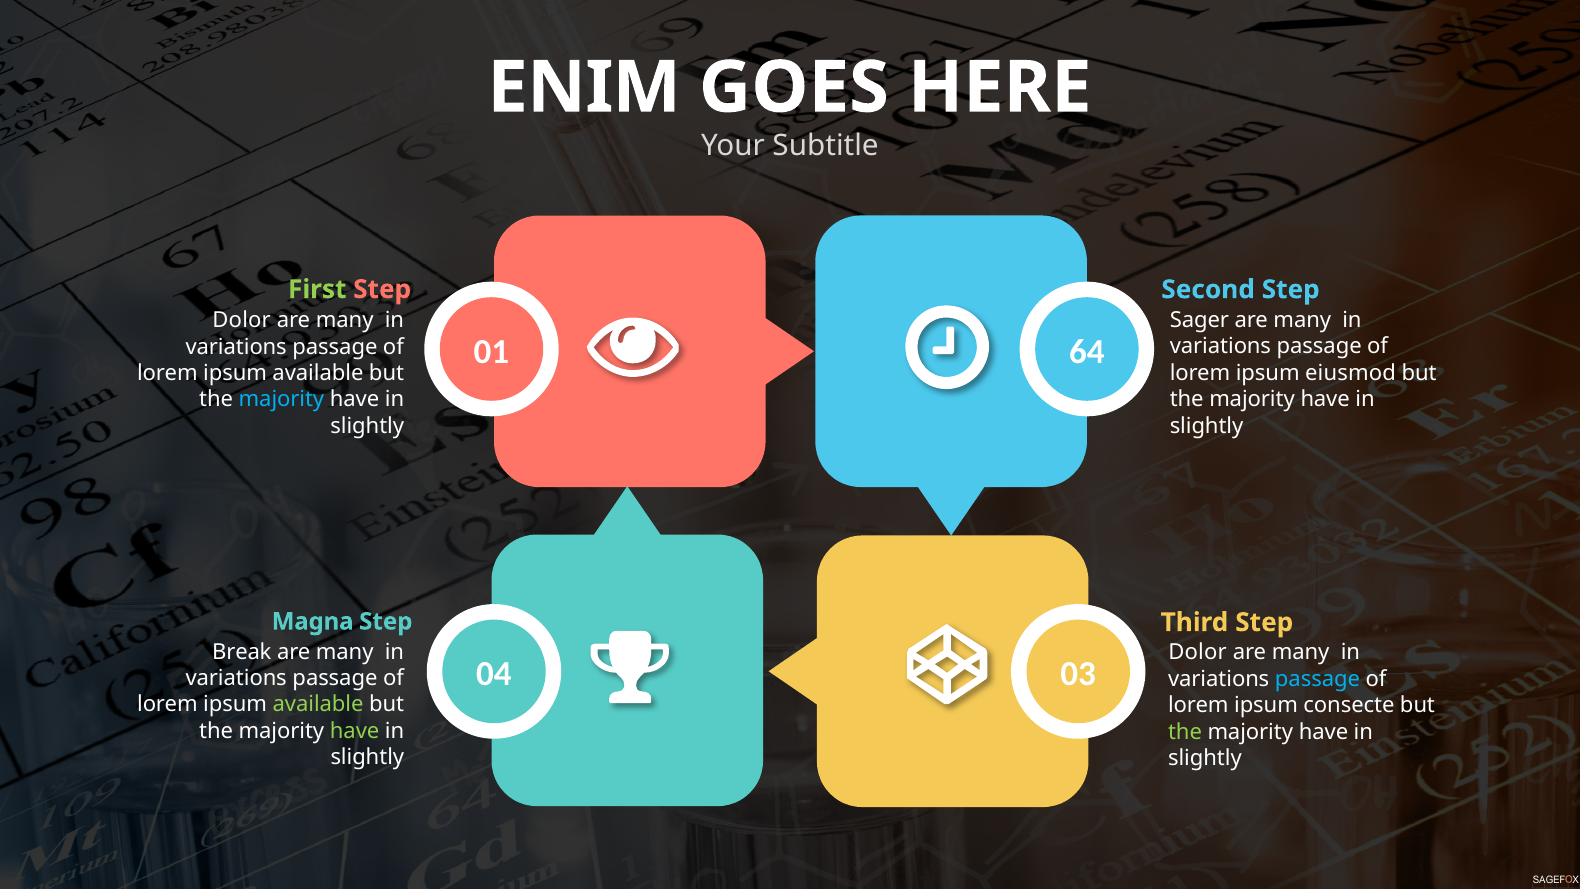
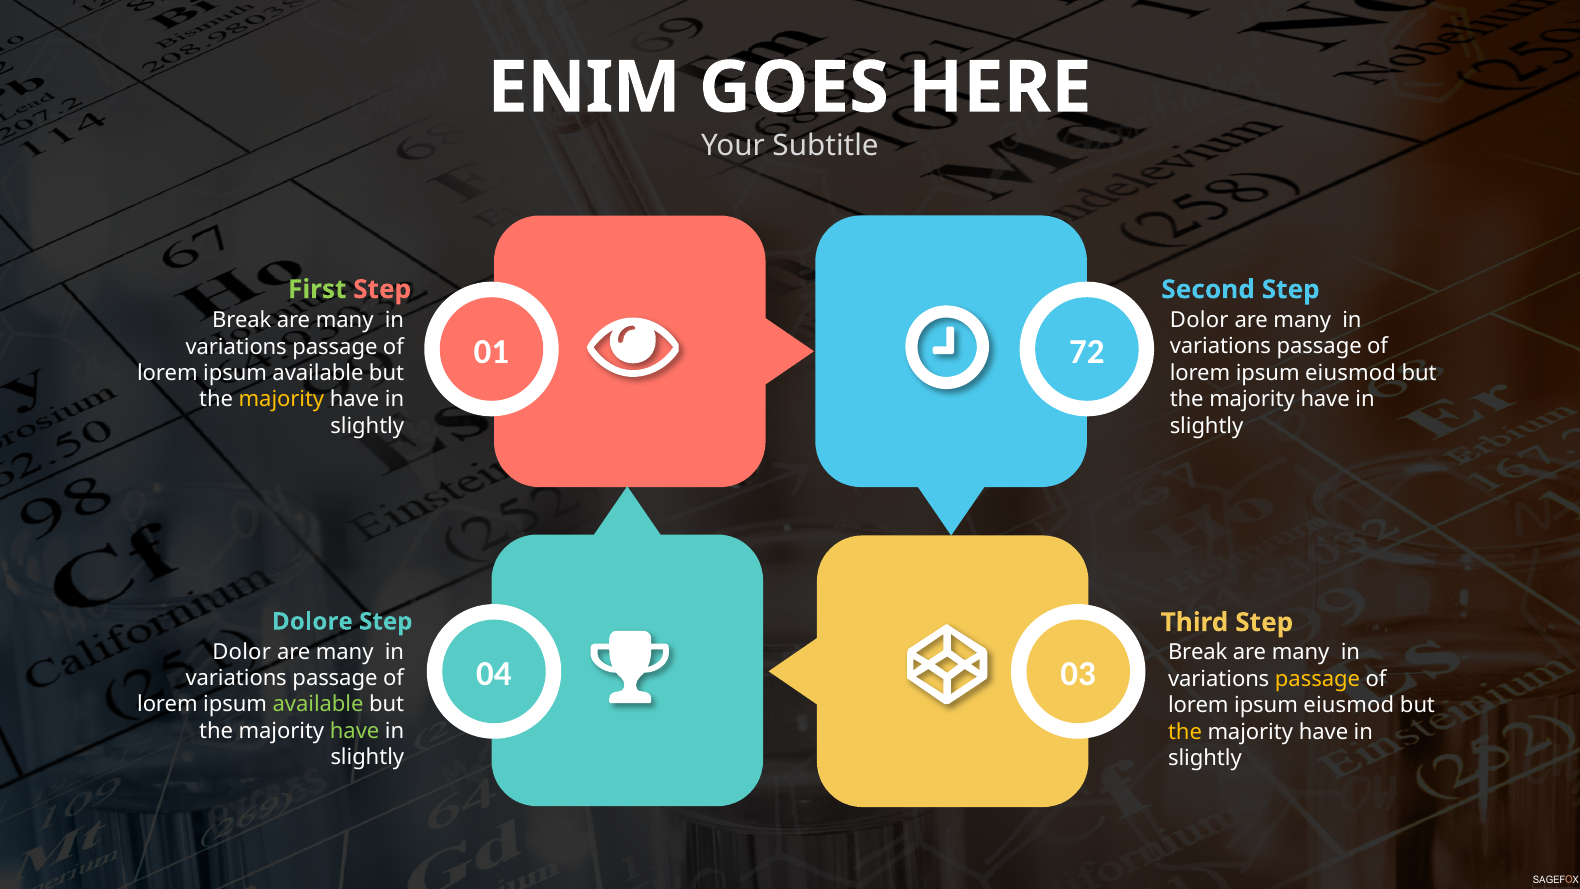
Sager at (1199, 320): Sager -> Dolor
Dolor at (242, 320): Dolor -> Break
64: 64 -> 72
majority at (281, 399) colour: light blue -> yellow
Magna: Magna -> Dolore
Break at (242, 652): Break -> Dolor
Dolor at (1198, 652): Dolor -> Break
passage at (1317, 679) colour: light blue -> yellow
consecte at (1349, 705): consecte -> eiusmod
the at (1185, 732) colour: light green -> yellow
